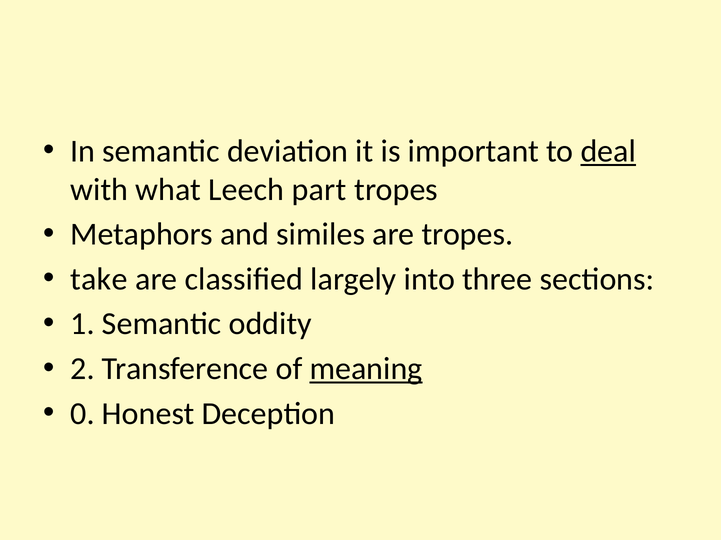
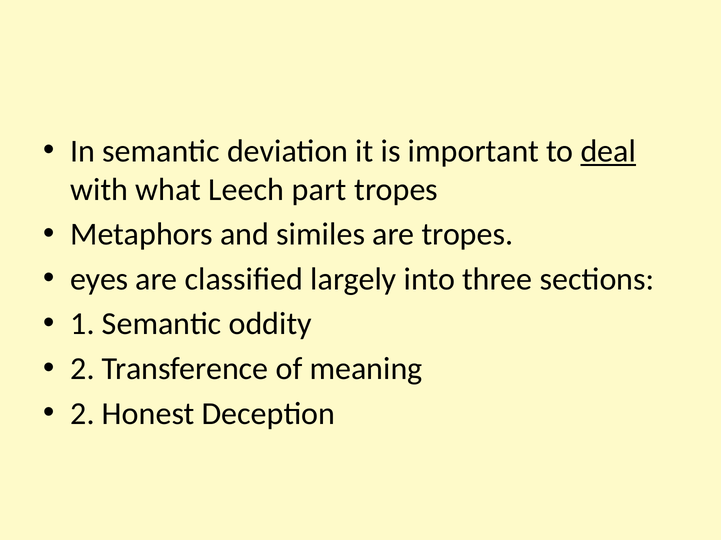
take: take -> eyes
meaning underline: present -> none
0 at (82, 414): 0 -> 2
